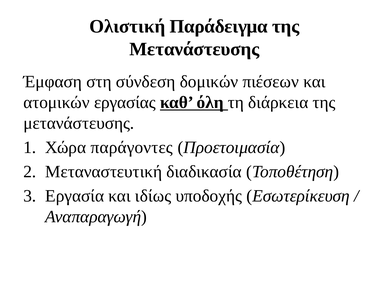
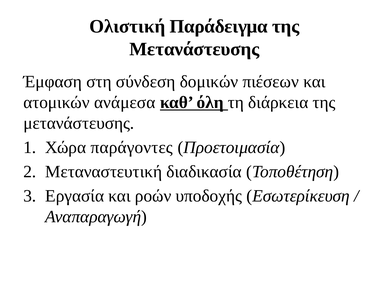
εργασίας: εργασίας -> ανάμεσα
ιδίως: ιδίως -> ροών
